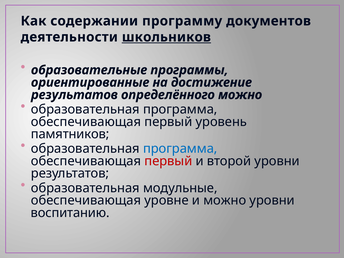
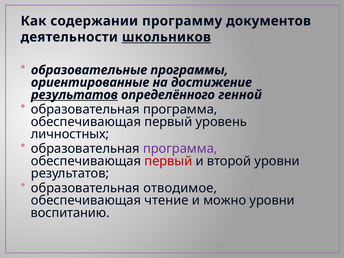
результатов at (74, 95) underline: none -> present
определённого можно: можно -> генной
памятников: памятников -> личностных
программа at (180, 149) colour: blue -> purple
модульные: модульные -> отводимое
уровне: уровне -> чтение
